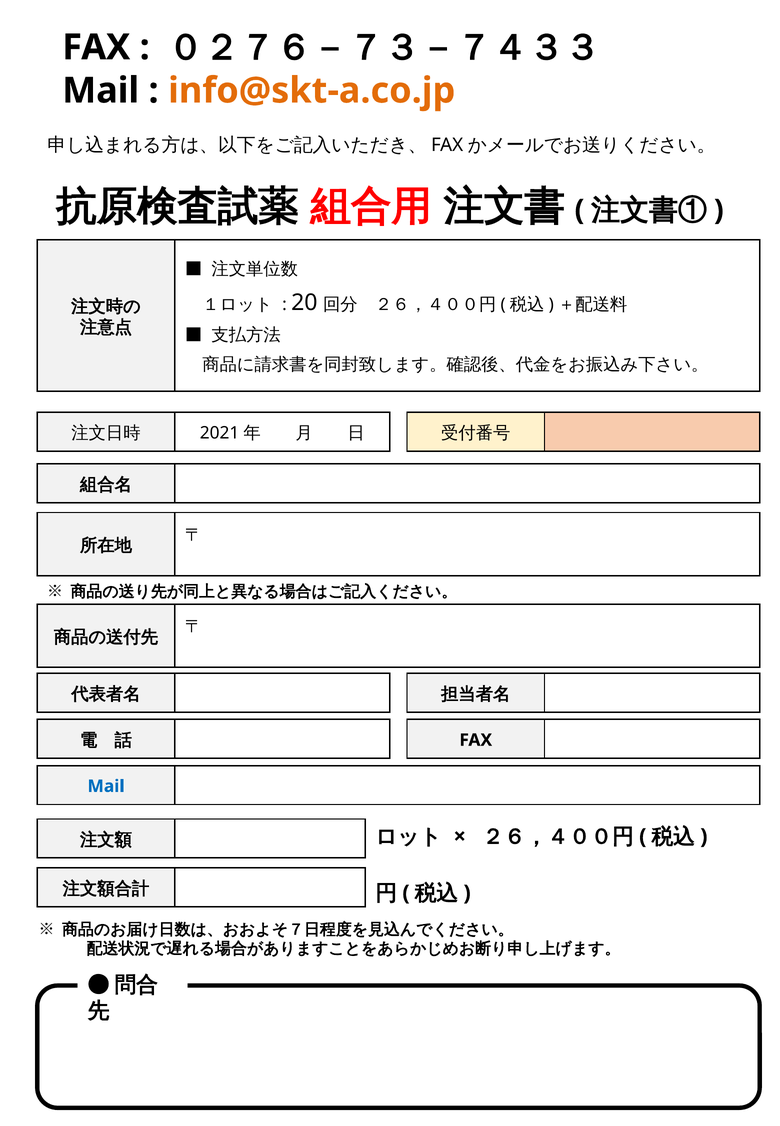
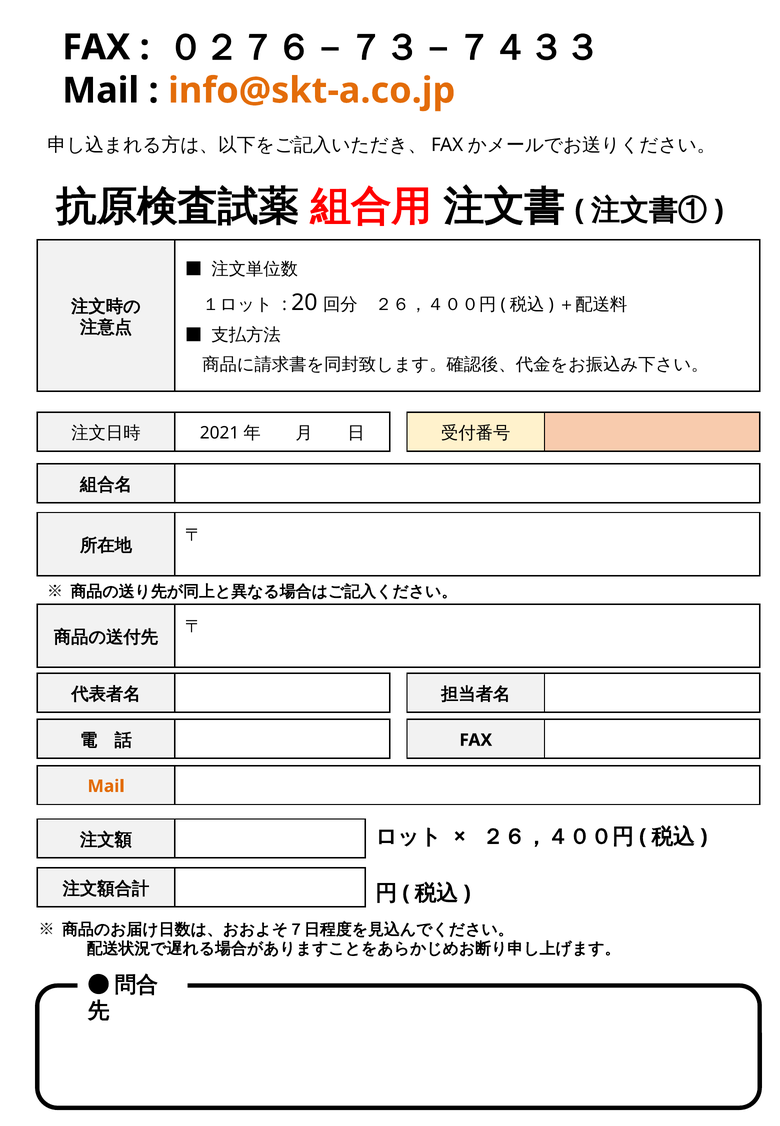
Mail at (106, 787) colour: blue -> orange
